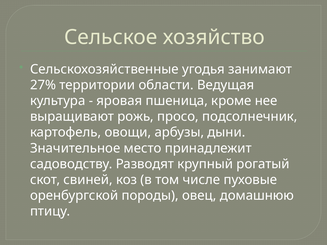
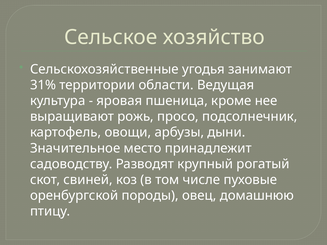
27%: 27% -> 31%
